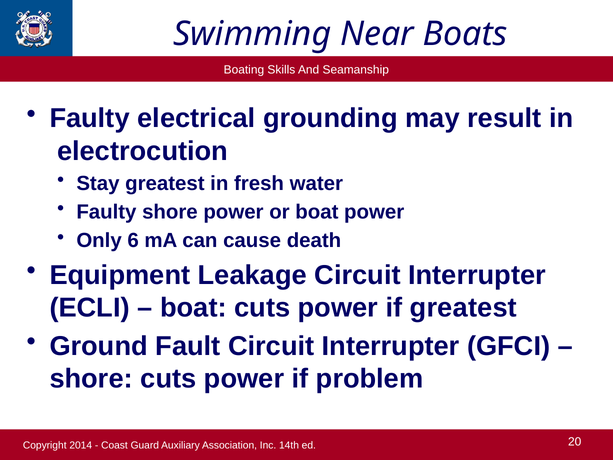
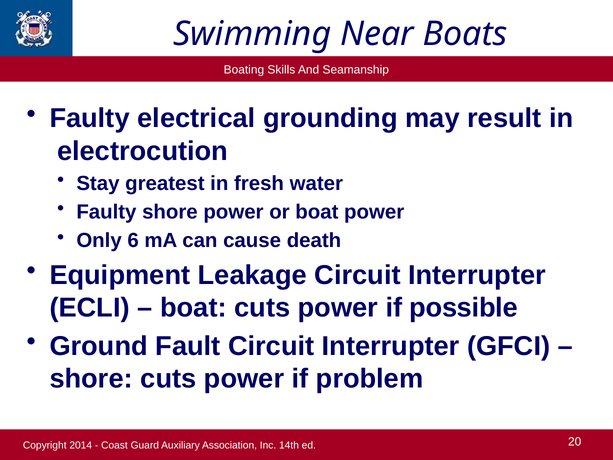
if greatest: greatest -> possible
